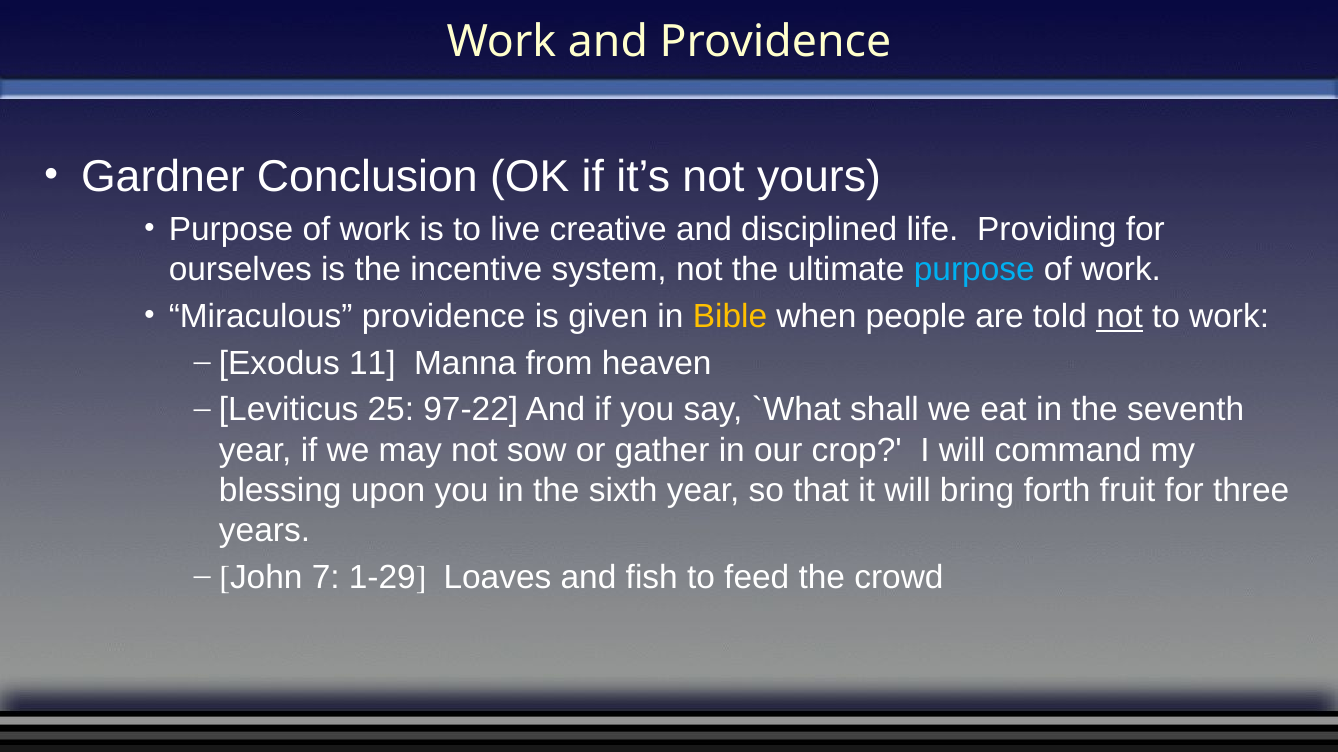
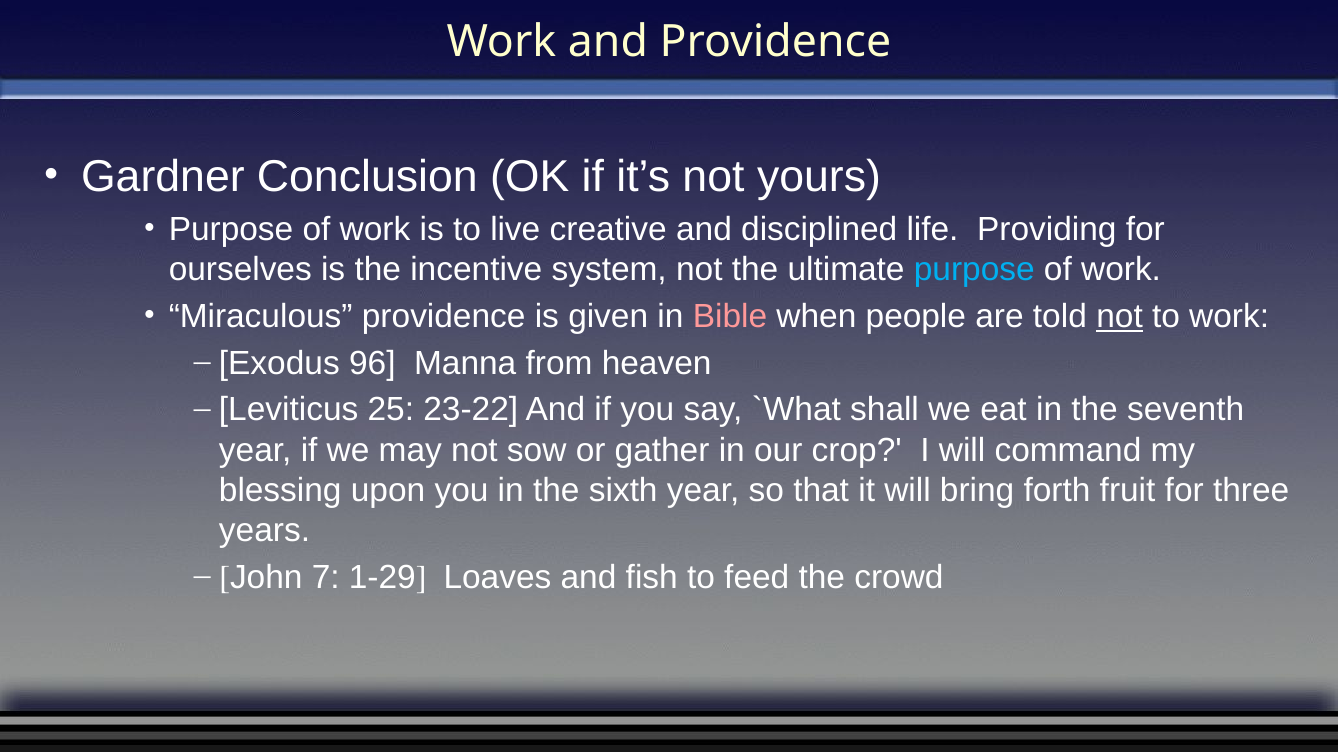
Bible colour: yellow -> pink
11: 11 -> 96
97-22: 97-22 -> 23-22
